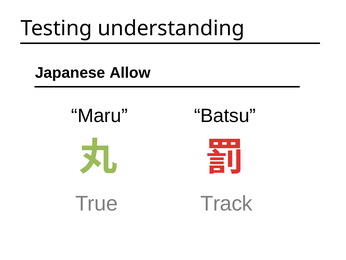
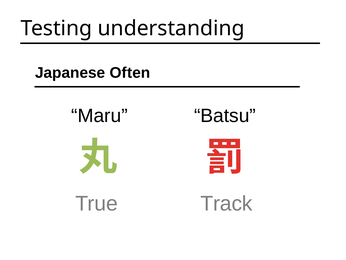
Allow: Allow -> Often
